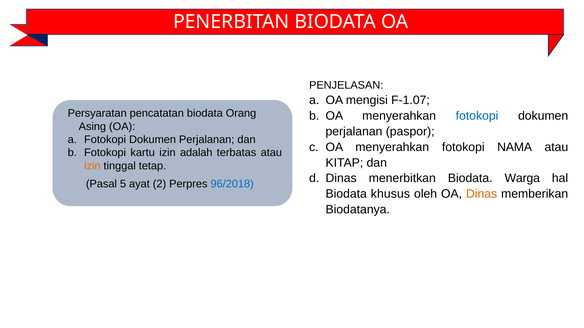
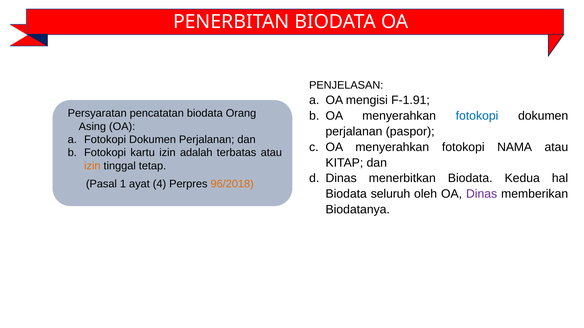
F-1.07: F-1.07 -> F-1.91
Warga: Warga -> Kedua
5: 5 -> 1
2: 2 -> 4
96/2018 colour: blue -> orange
khusus: khusus -> seluruh
Dinas at (482, 194) colour: orange -> purple
